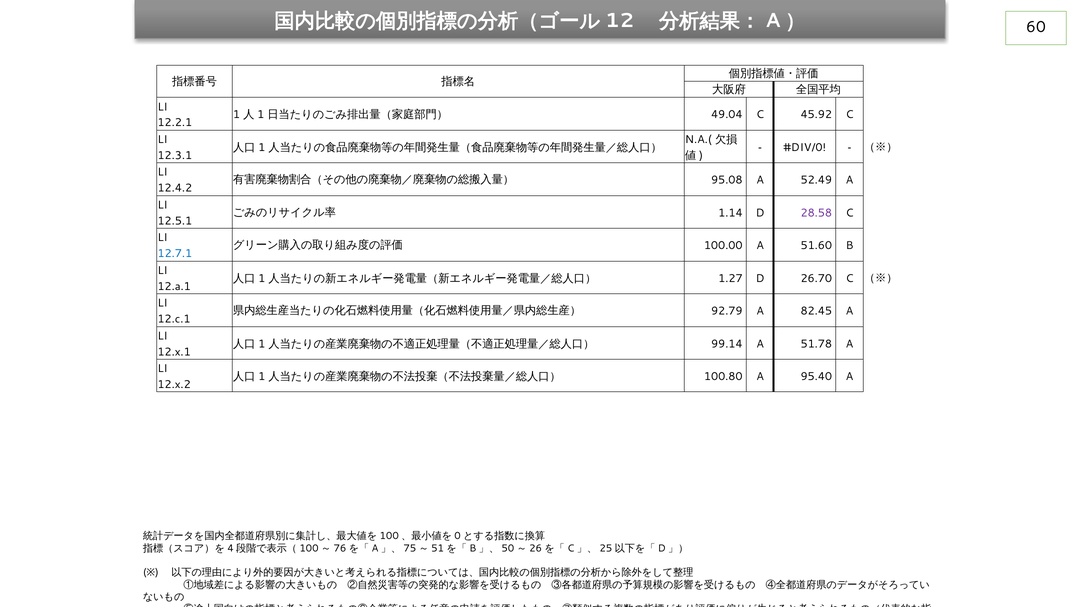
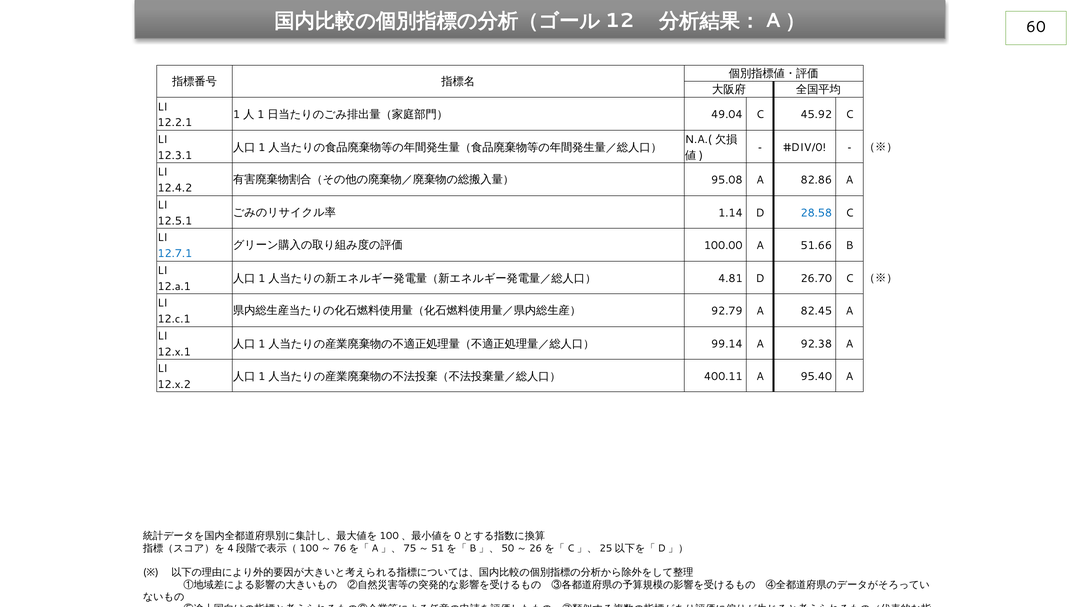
52.49: 52.49 -> 82.86
28.58 colour: purple -> blue
51.60: 51.60 -> 51.66
1.27: 1.27 -> 4.81
51.78: 51.78 -> 92.38
100.80: 100.80 -> 400.11
